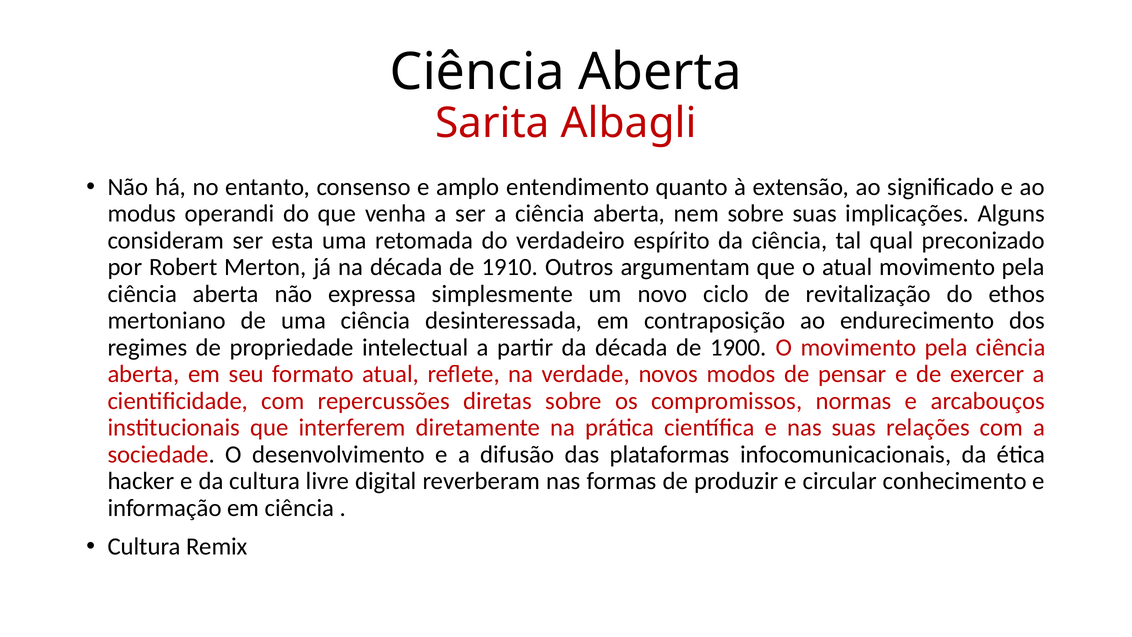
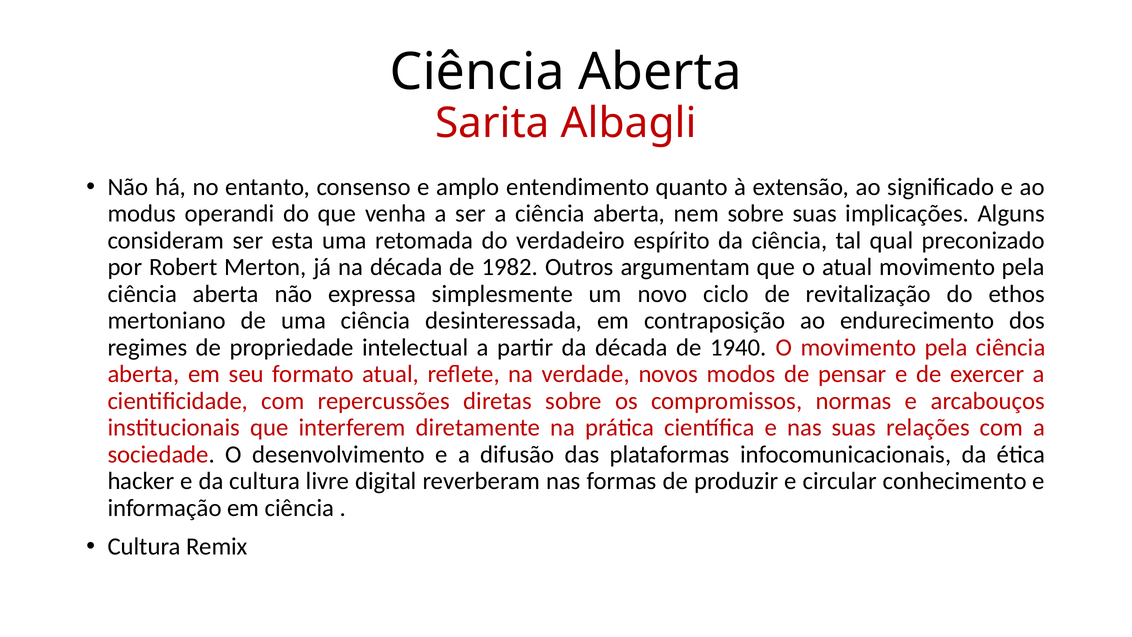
1910: 1910 -> 1982
1900: 1900 -> 1940
